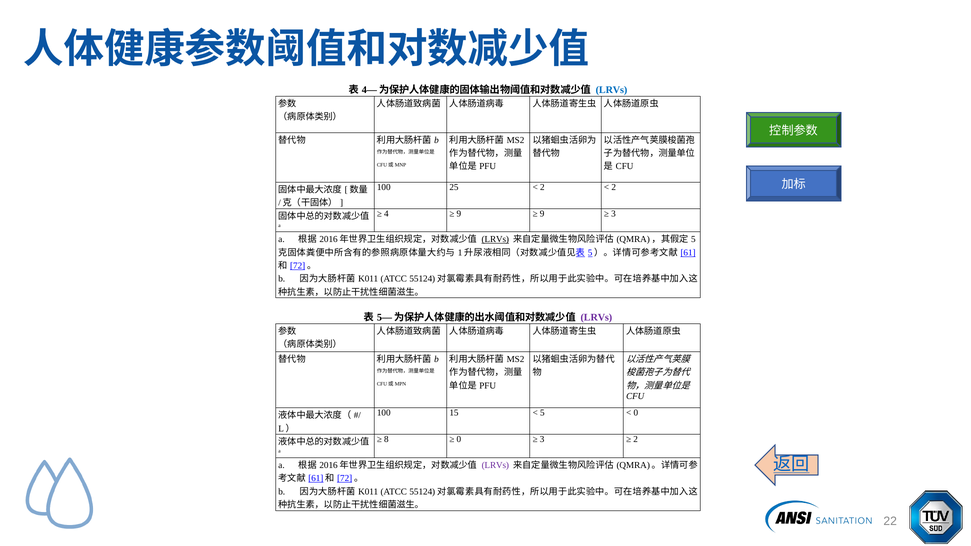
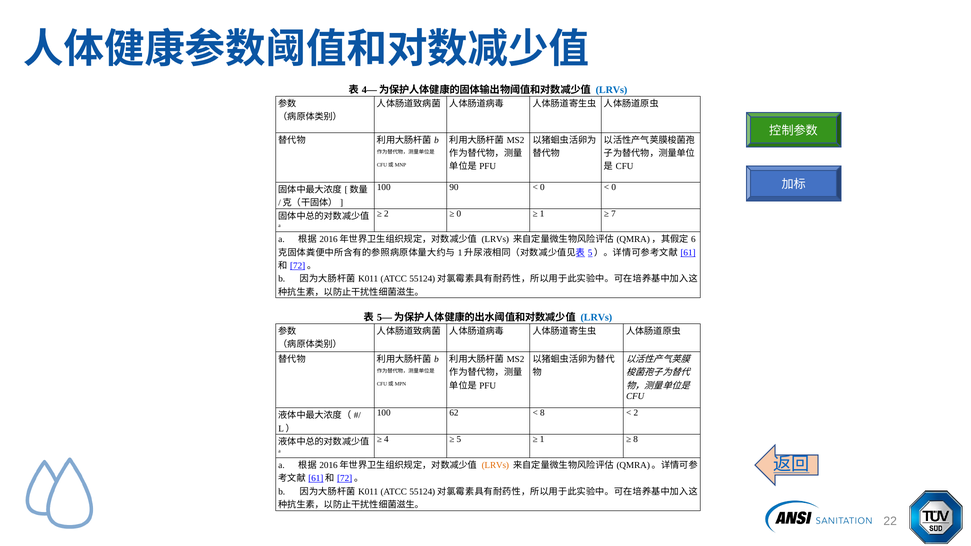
25: 25 -> 90
2 at (542, 187): 2 -> 0
2 at (614, 187): 2 -> 0
4 at (386, 214): 4 -> 2
9 at (459, 214): 9 -> 0
9 at (542, 214): 9 -> 1
3 at (613, 214): 3 -> 7
LRVs at (495, 239) underline: present -> none
5 at (693, 239): 5 -> 6
LRVs at (596, 317) colour: purple -> blue
15: 15 -> 62
5 at (542, 413): 5 -> 8
0 at (636, 413): 0 -> 2
8: 8 -> 4
0 at (459, 440): 0 -> 5
3 at (542, 440): 3 -> 1
2 at (636, 440): 2 -> 8
LRVs at (495, 465) colour: purple -> orange
